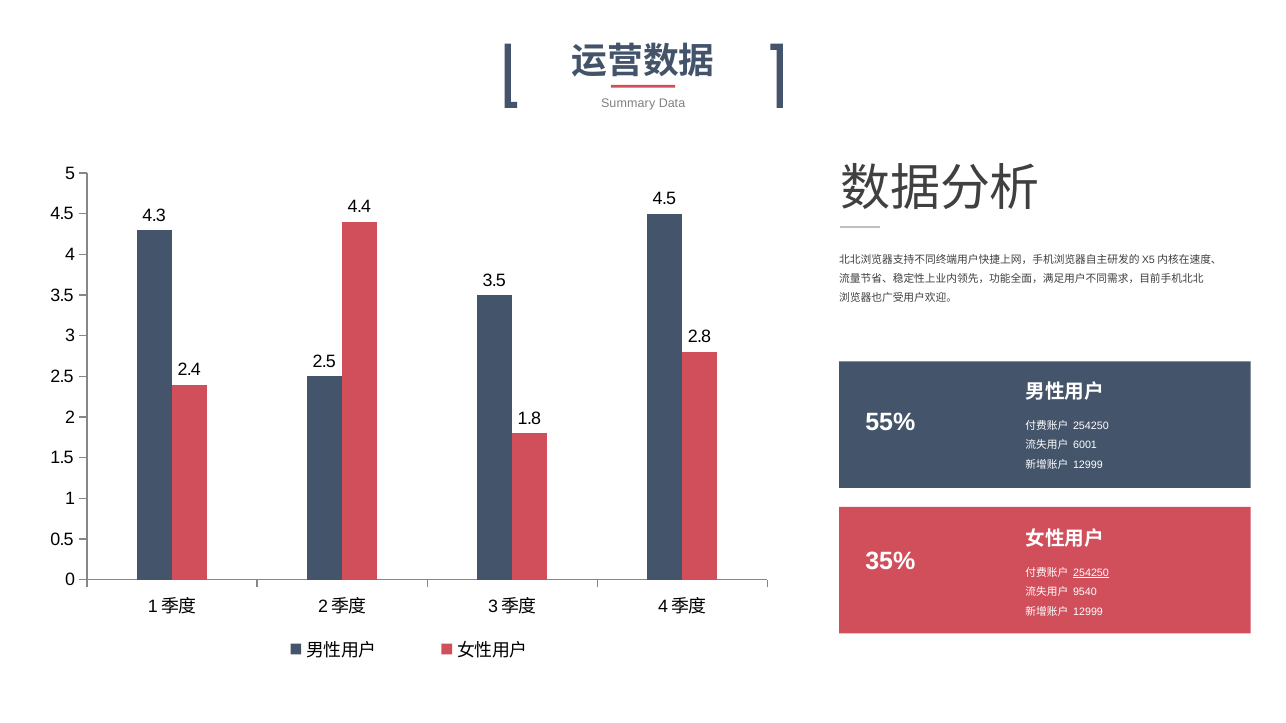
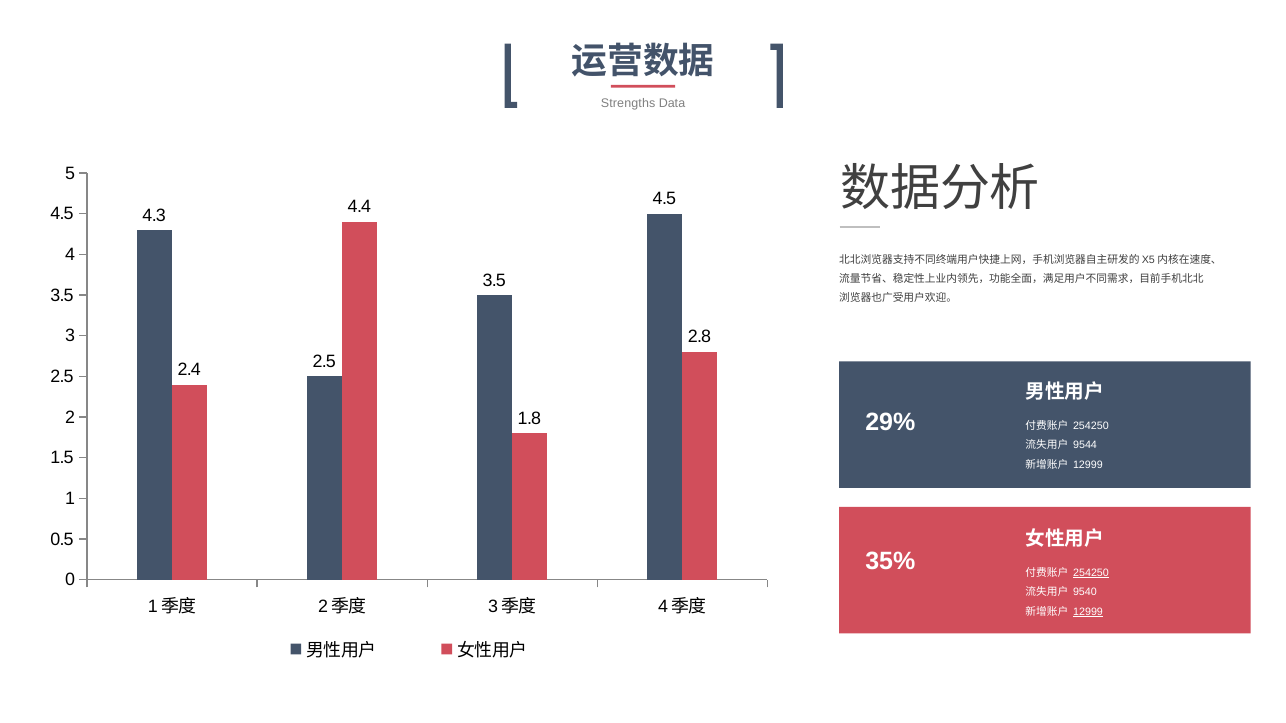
Summary: Summary -> Strengths
55%: 55% -> 29%
6001: 6001 -> 9544
12999 at (1088, 612) underline: none -> present
